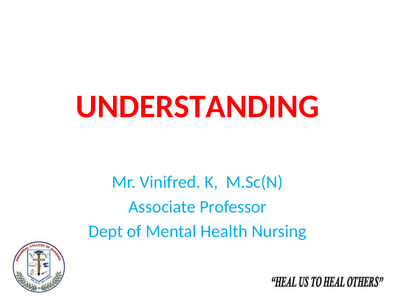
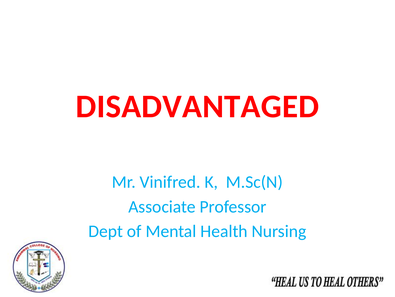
UNDERSTANDING: UNDERSTANDING -> DISADVANTAGED
